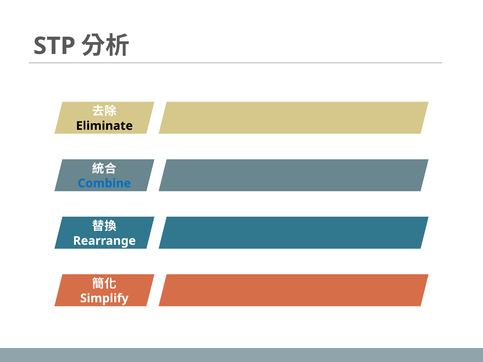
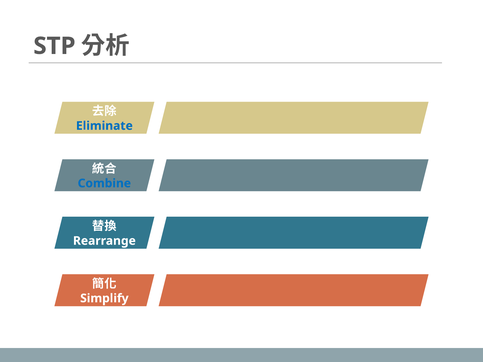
Eliminate colour: black -> blue
